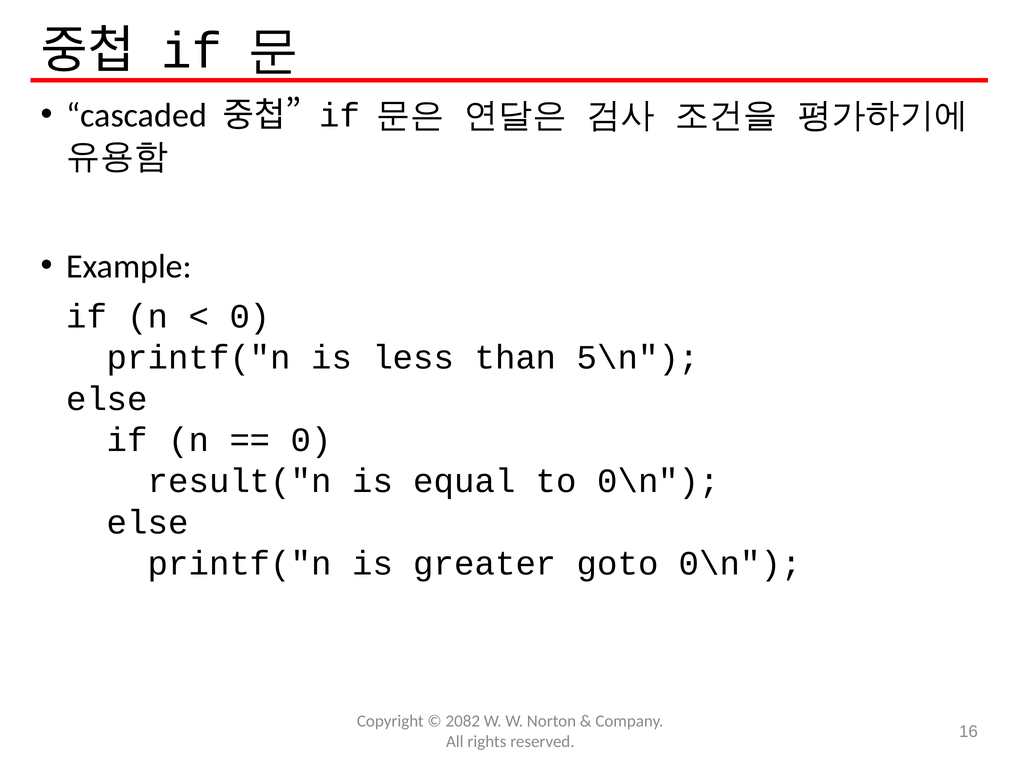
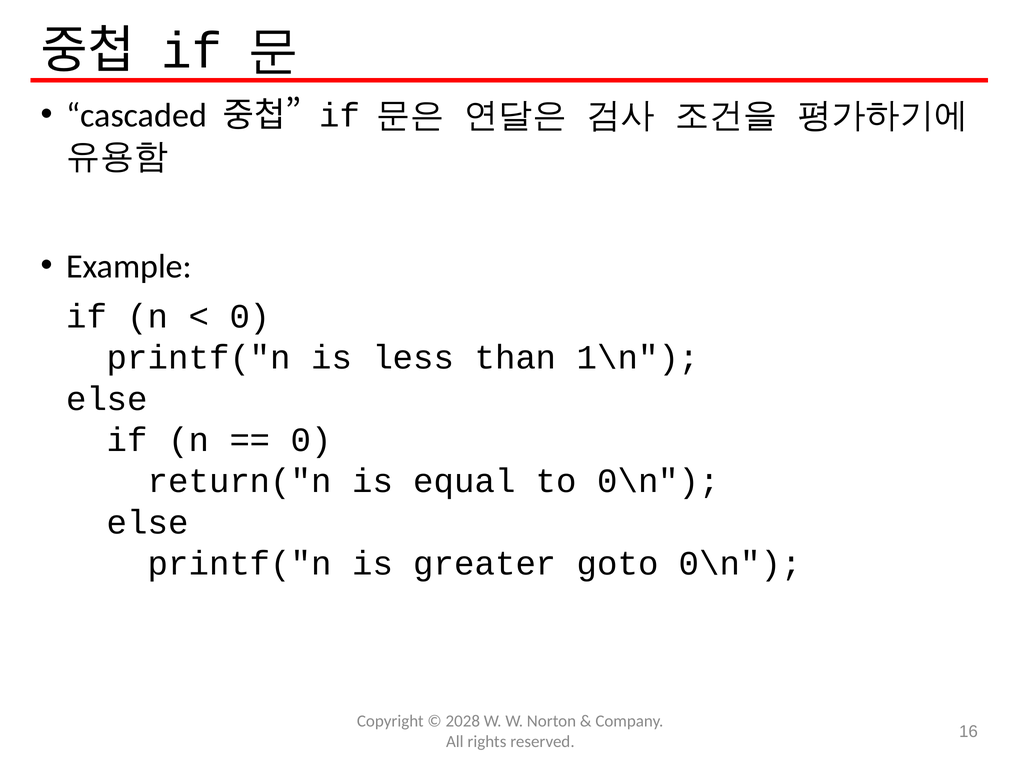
5\n: 5\n -> 1\n
result("n: result("n -> return("n
2082: 2082 -> 2028
